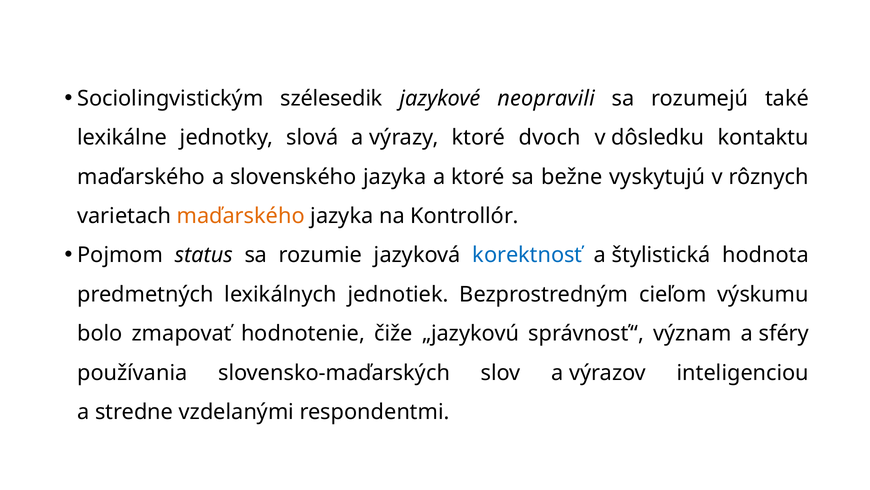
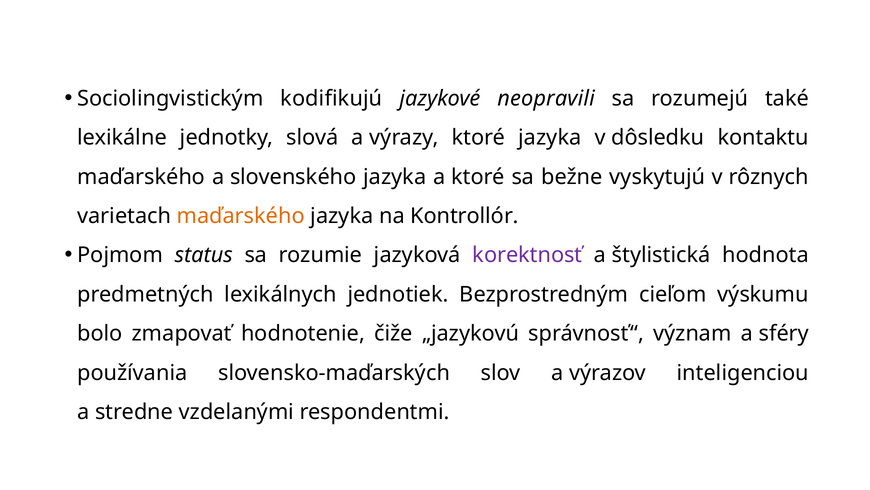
szélesedik: szélesedik -> kodifikujú
ktoré dvoch: dvoch -> jazyka
korektnosť colour: blue -> purple
